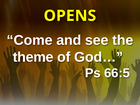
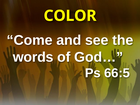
OPENS: OPENS -> COLOR
theme: theme -> words
